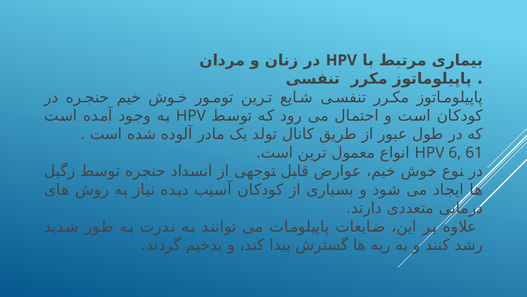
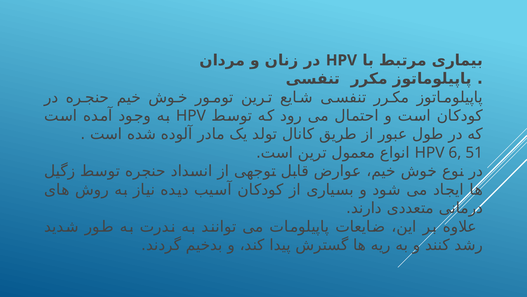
61: 61 -> 51
